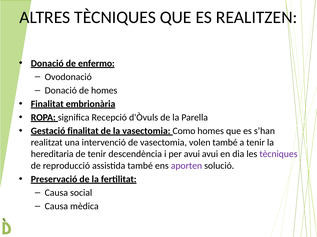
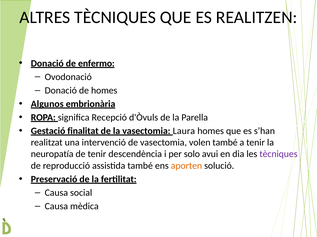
Finalitat at (47, 104): Finalitat -> Algunos
Como: Como -> Laura
hereditaria: hereditaria -> neuropatía
per avui: avui -> solo
aporten colour: purple -> orange
